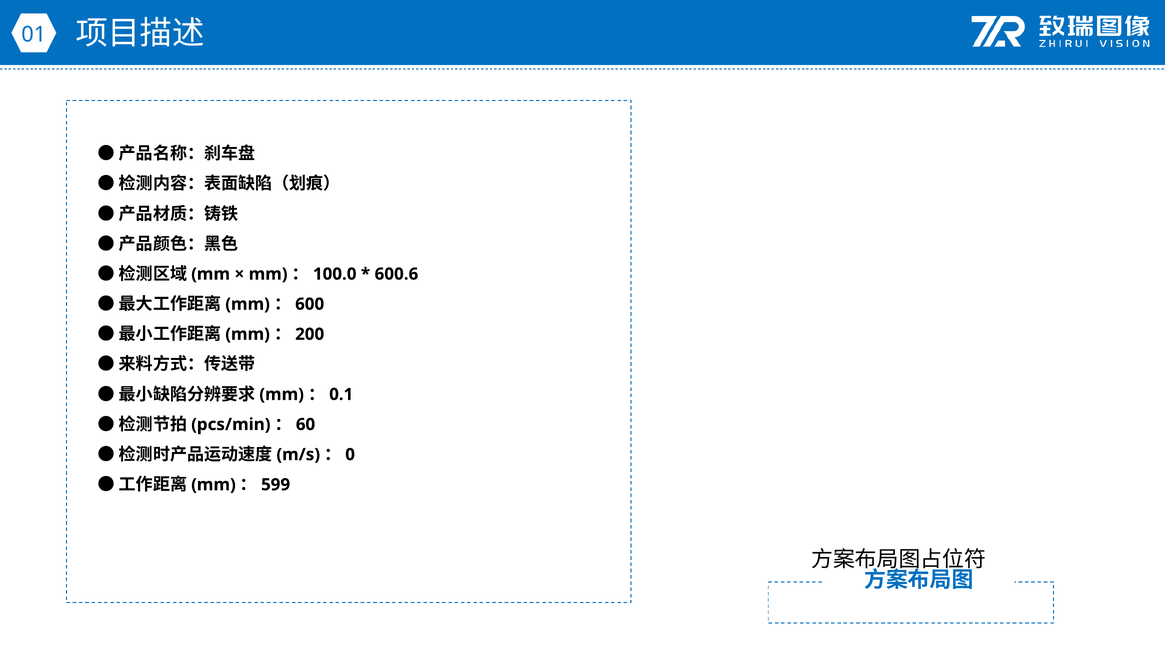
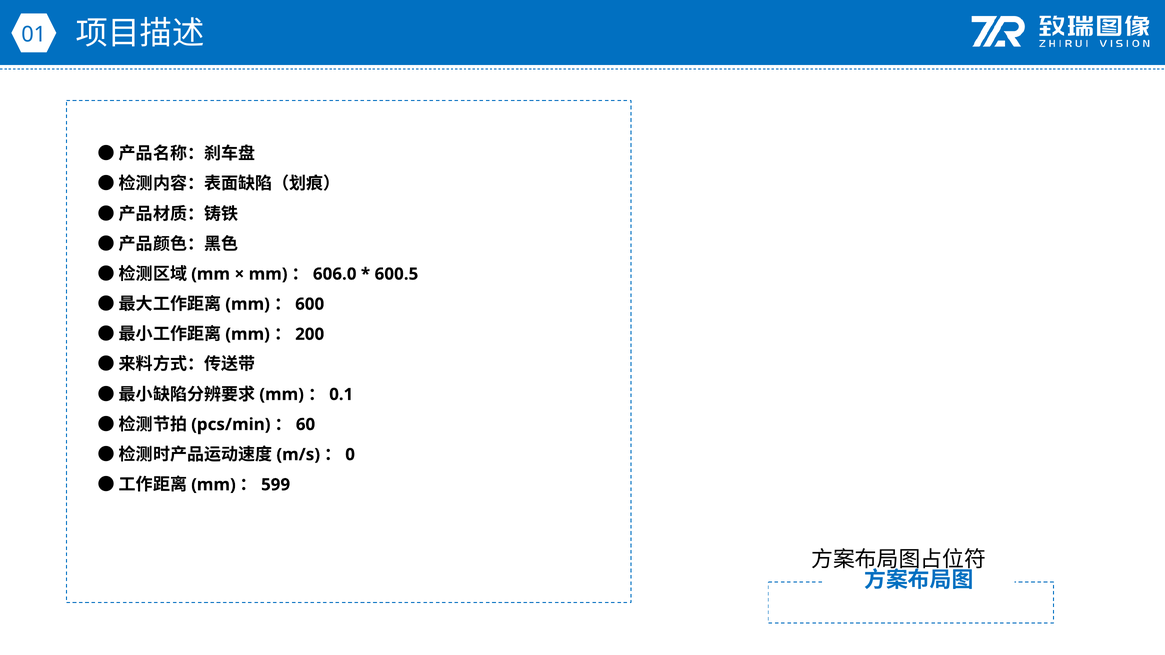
100.0: 100.0 -> 606.0
600.6: 600.6 -> 600.5
